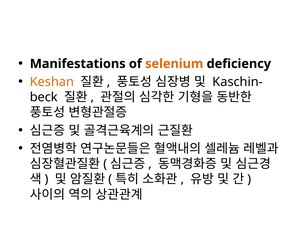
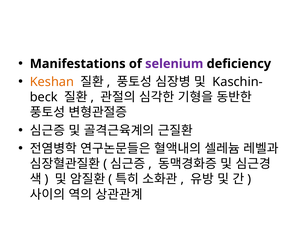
selenium colour: orange -> purple
